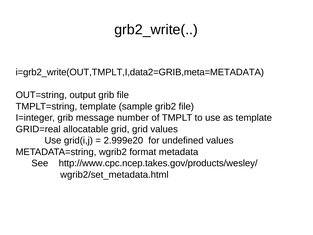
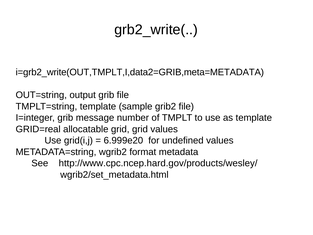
2.999e20: 2.999e20 -> 6.999e20
http://www.cpc.ncep.takes.gov/products/wesley/: http://www.cpc.ncep.takes.gov/products/wesley/ -> http://www.cpc.ncep.hard.gov/products/wesley/
